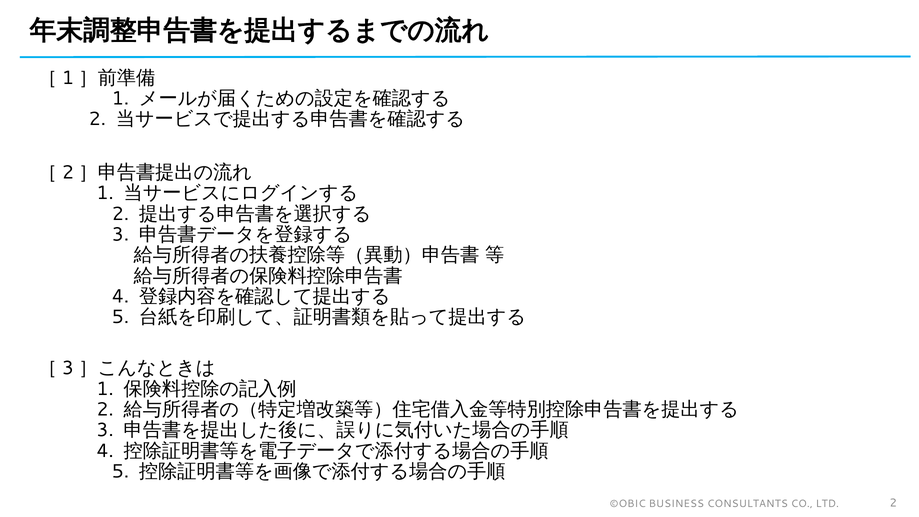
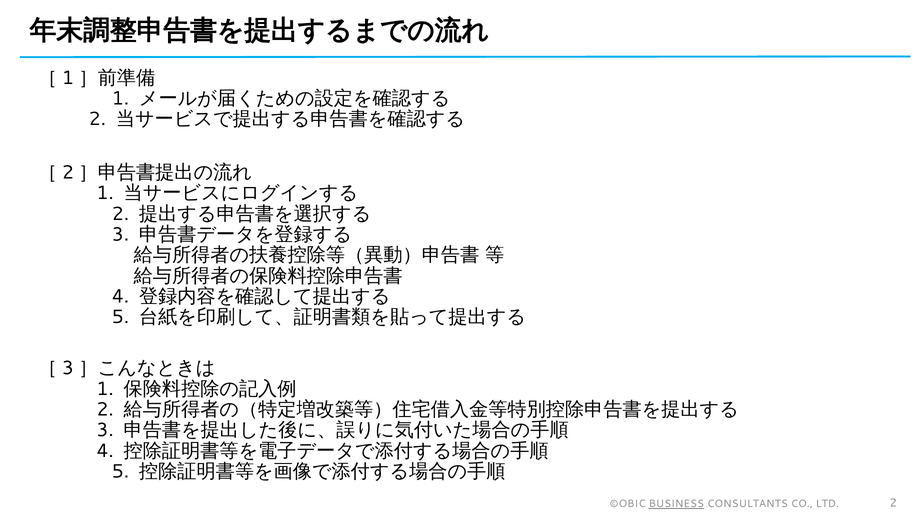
BUSINESS underline: none -> present
